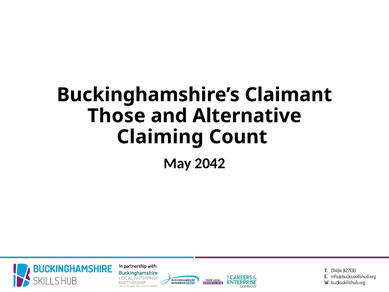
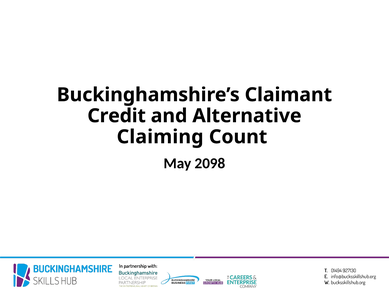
Those: Those -> Credit
2042: 2042 -> 2098
